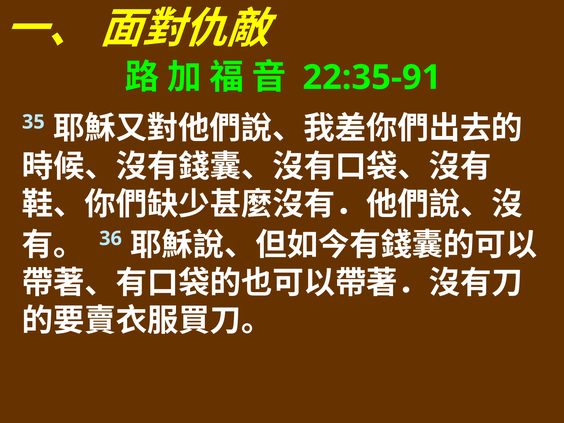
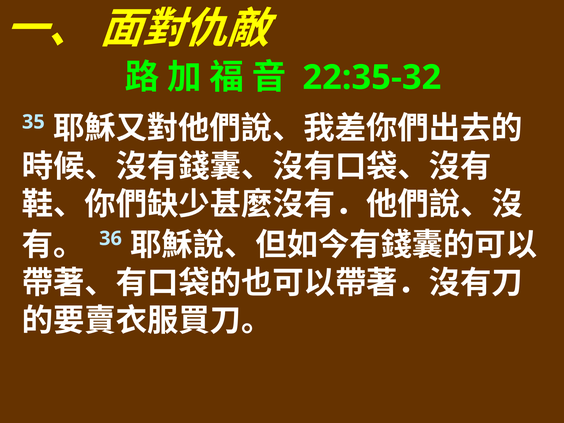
22:35-91: 22:35-91 -> 22:35-32
